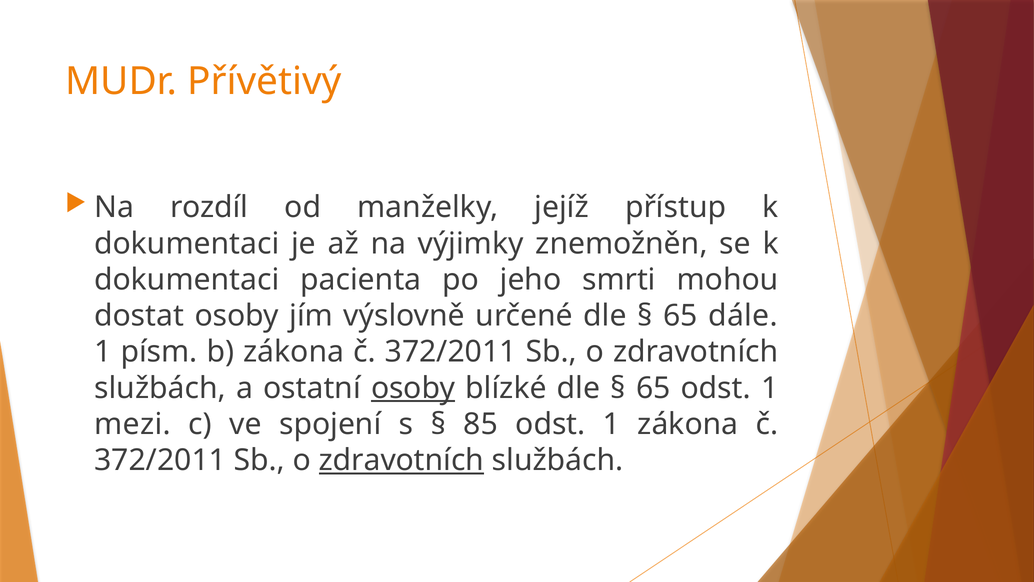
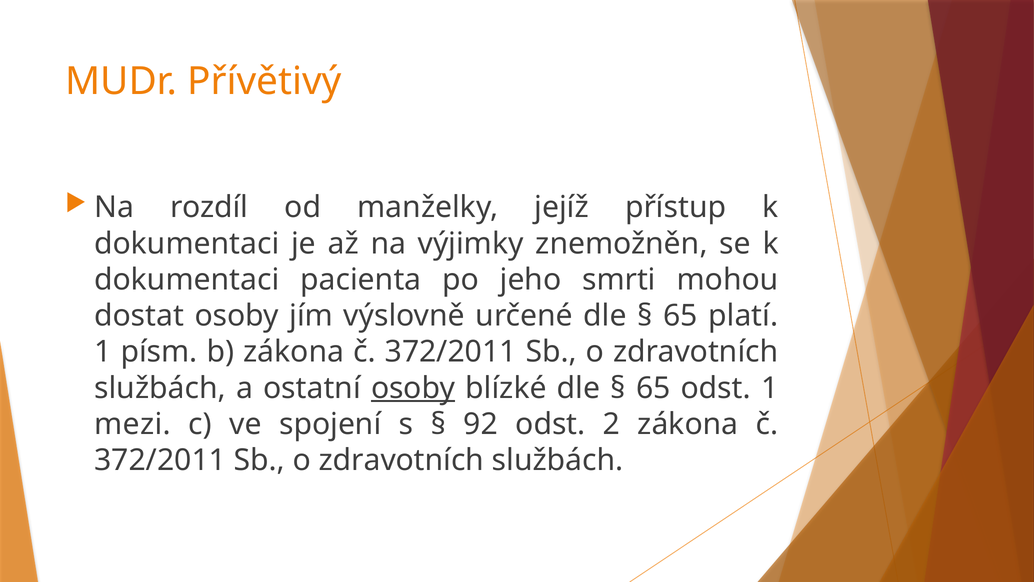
dále: dále -> platí
85: 85 -> 92
1 at (611, 424): 1 -> 2
zdravotních at (401, 460) underline: present -> none
